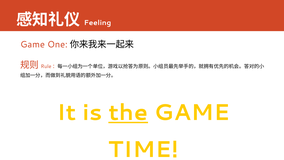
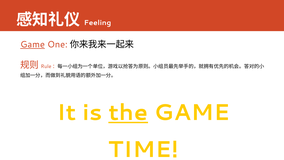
Game at (33, 44) underline: none -> present
